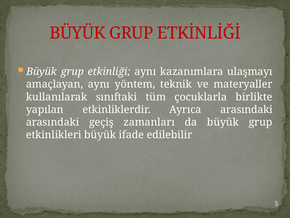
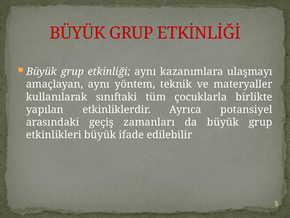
Ayrıca arasındaki: arasındaki -> potansiyel
